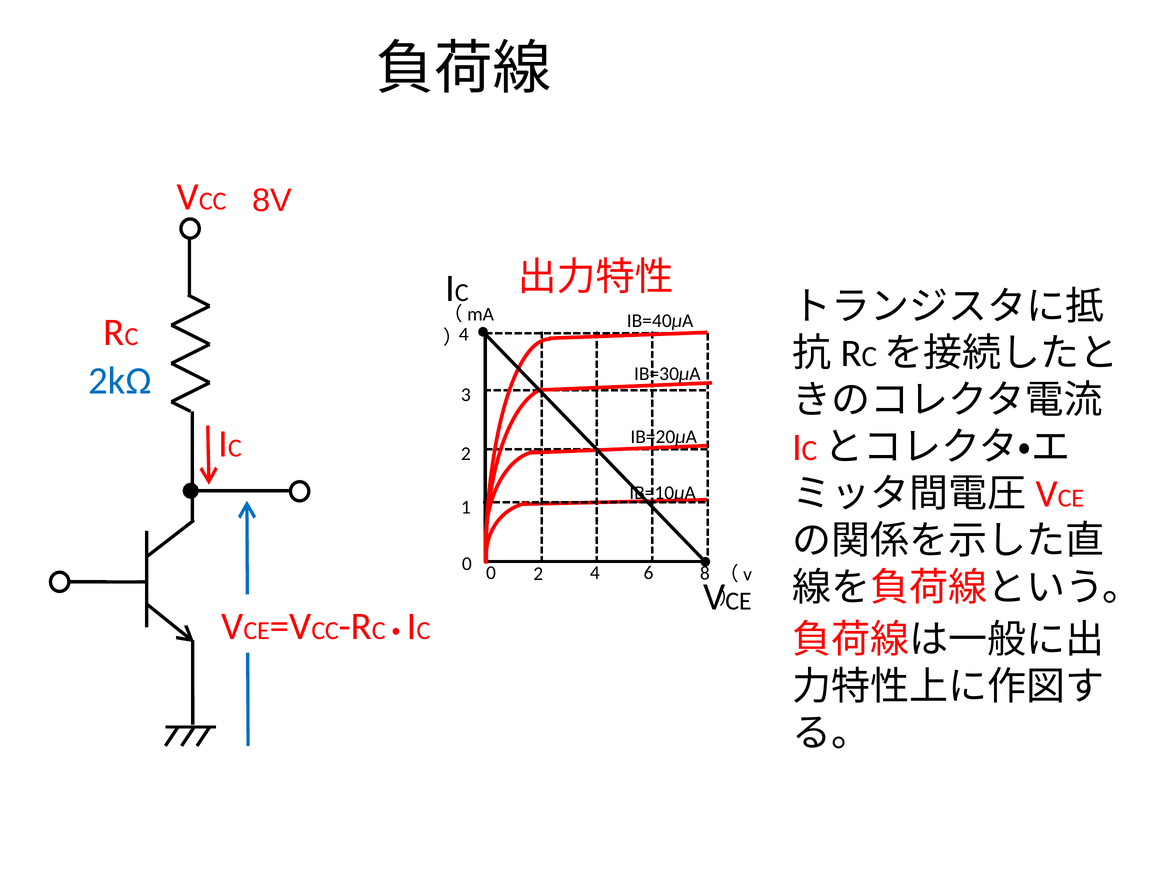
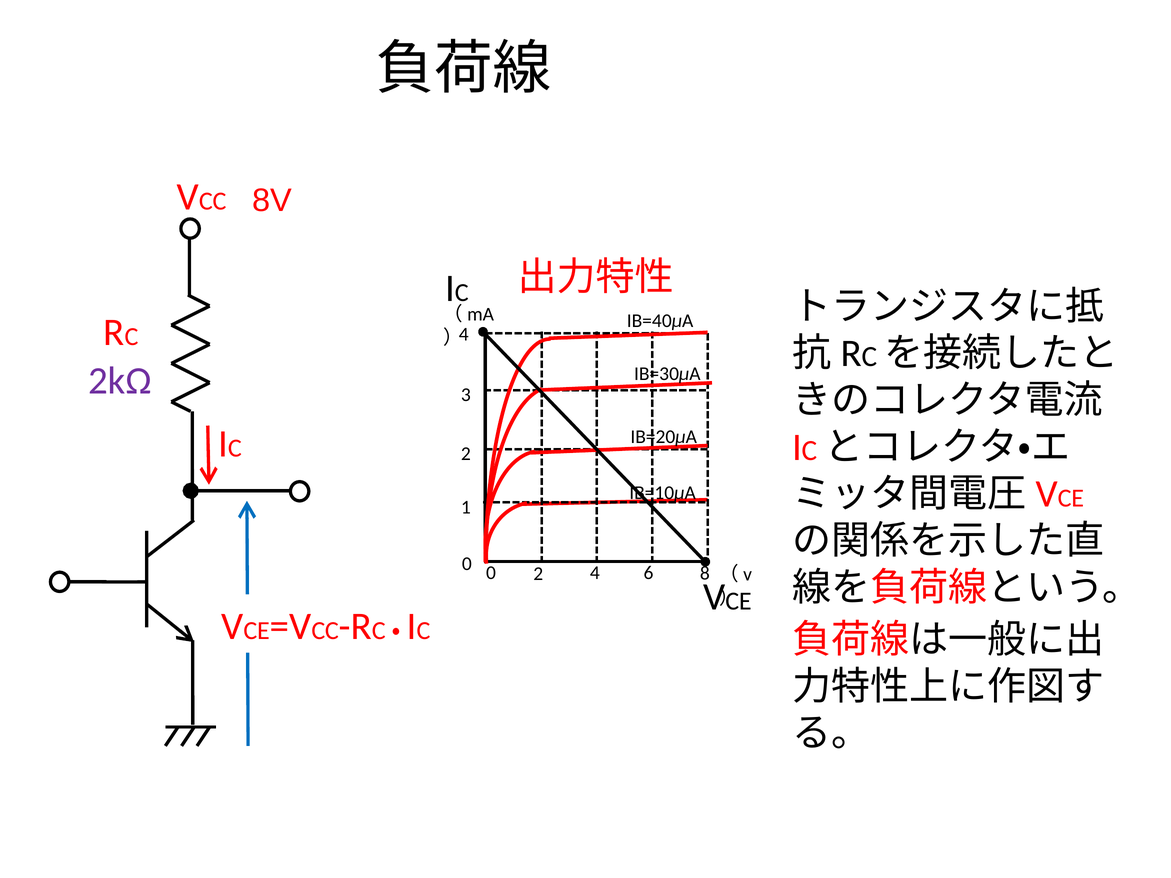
2kΩ colour: blue -> purple
